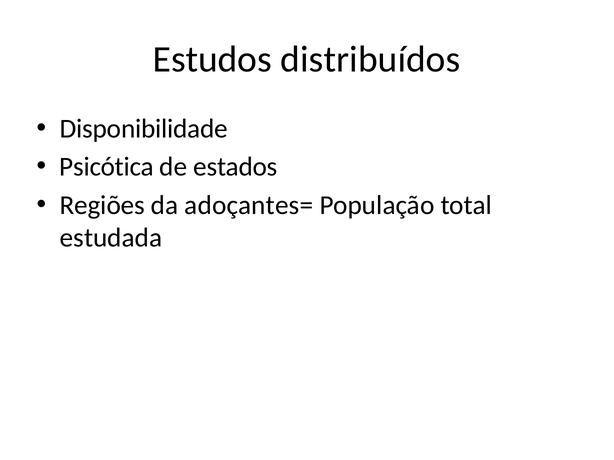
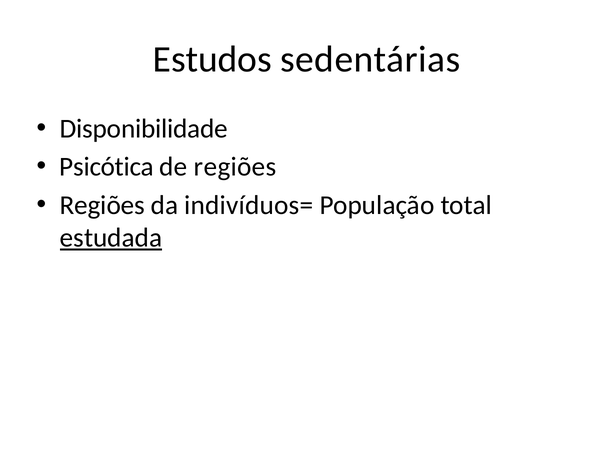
distribuídos: distribuídos -> sedentárias
de estados: estados -> regiões
adoçantes=: adoçantes= -> indivíduos=
estudada underline: none -> present
